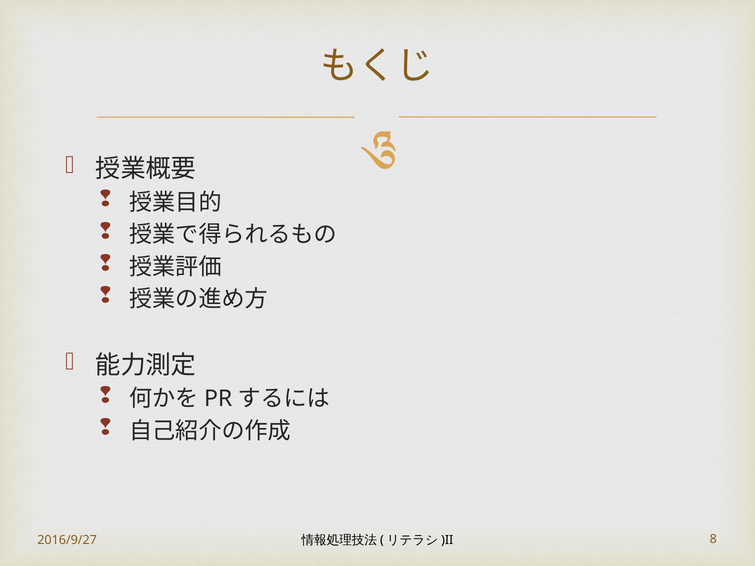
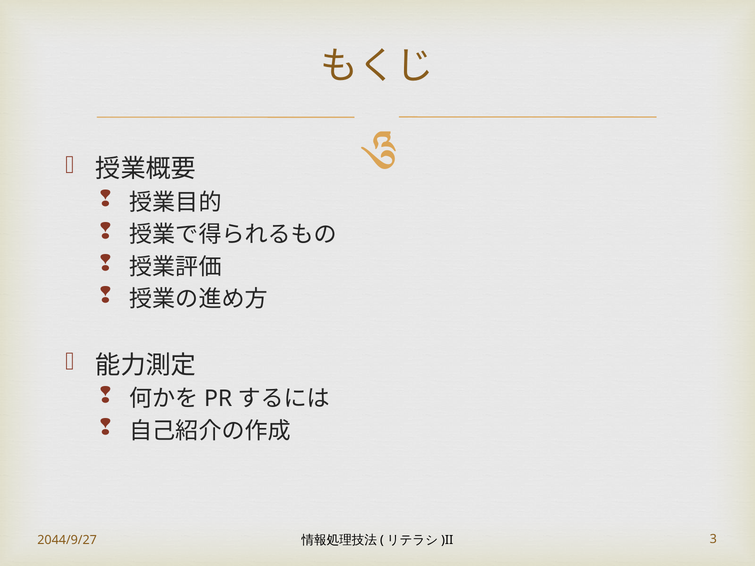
2016/9/27: 2016/9/27 -> 2044/9/27
8: 8 -> 3
